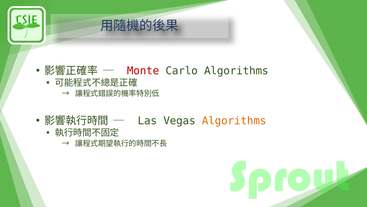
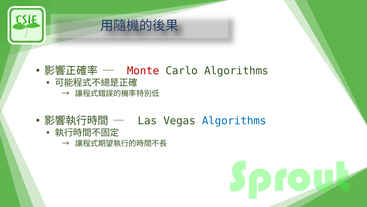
Algorithms at (234, 120) colour: orange -> blue
